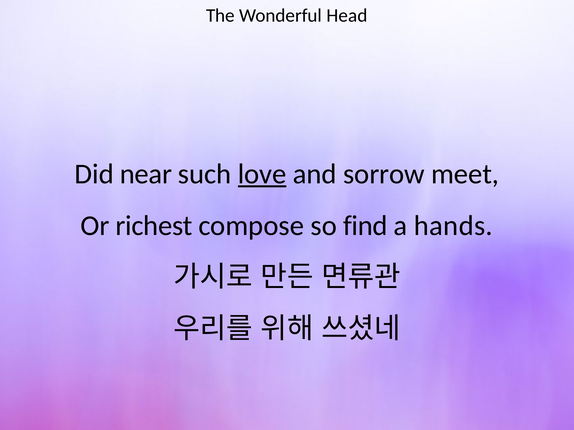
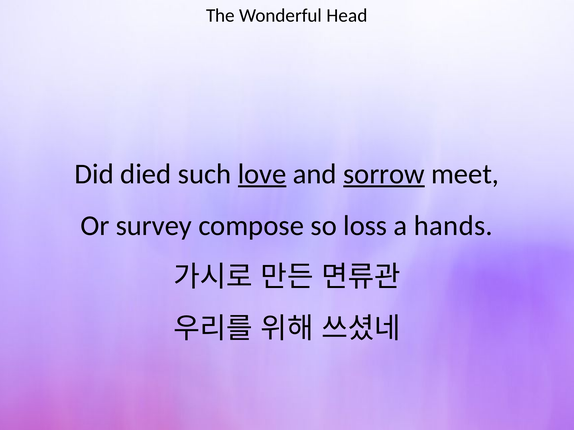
near: near -> died
sorrow underline: none -> present
richest: richest -> survey
find: find -> loss
